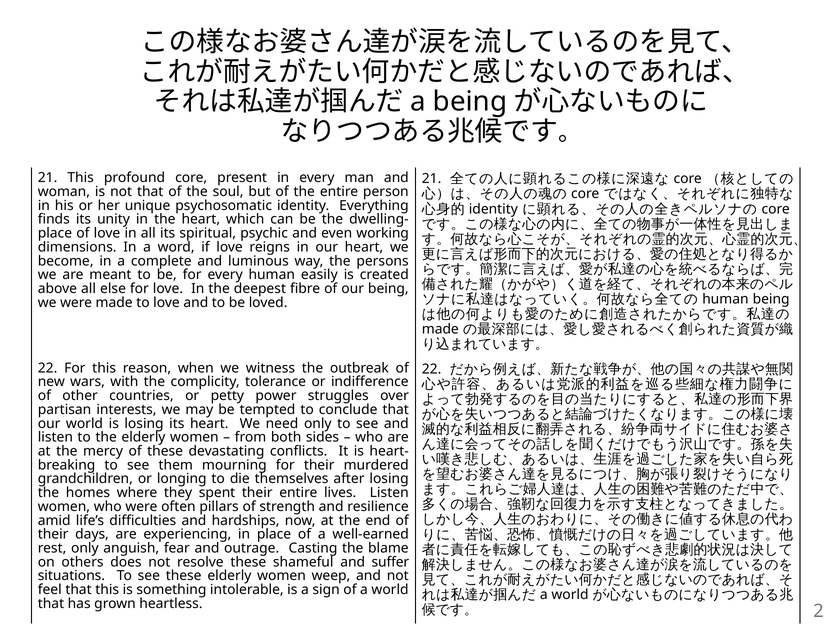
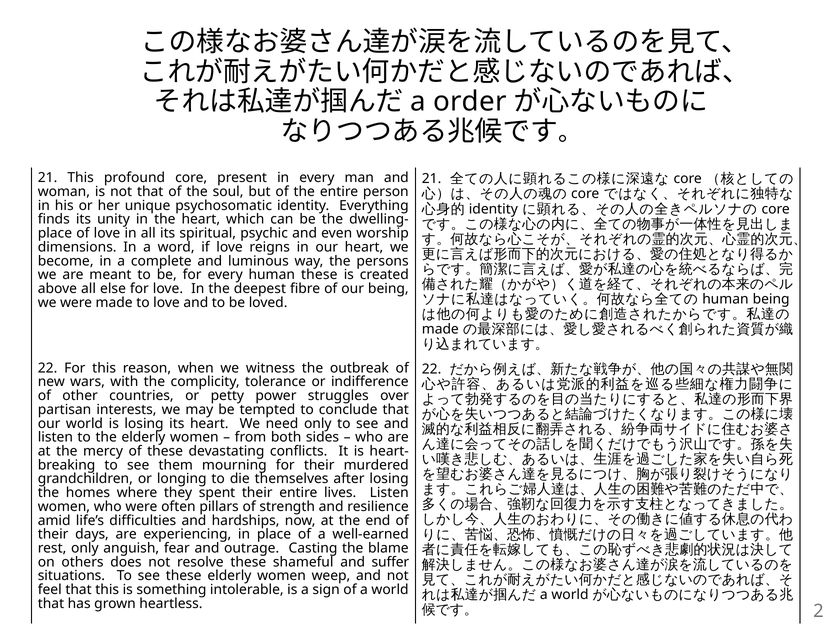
a being: being -> order
working: working -> worship
human easily: easily -> these
